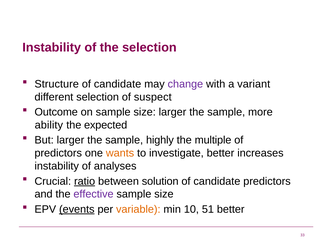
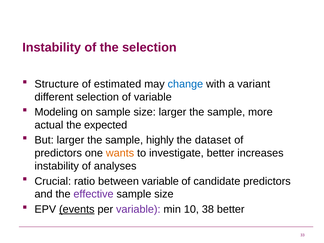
candidate at (118, 84): candidate -> estimated
change colour: purple -> blue
of suspect: suspect -> variable
Outcome: Outcome -> Modeling
ability: ability -> actual
multiple: multiple -> dataset
ratio underline: present -> none
between solution: solution -> variable
variable at (138, 209) colour: orange -> purple
51: 51 -> 38
